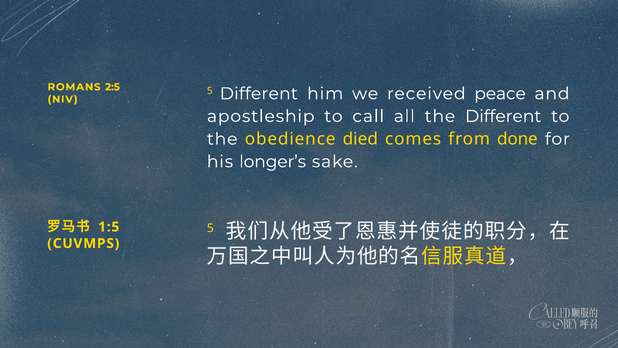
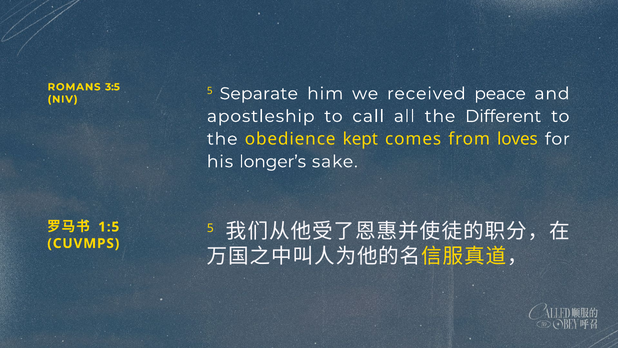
2:5: 2:5 -> 3:5
5 Different: Different -> Separate
died: died -> kept
done: done -> loves
